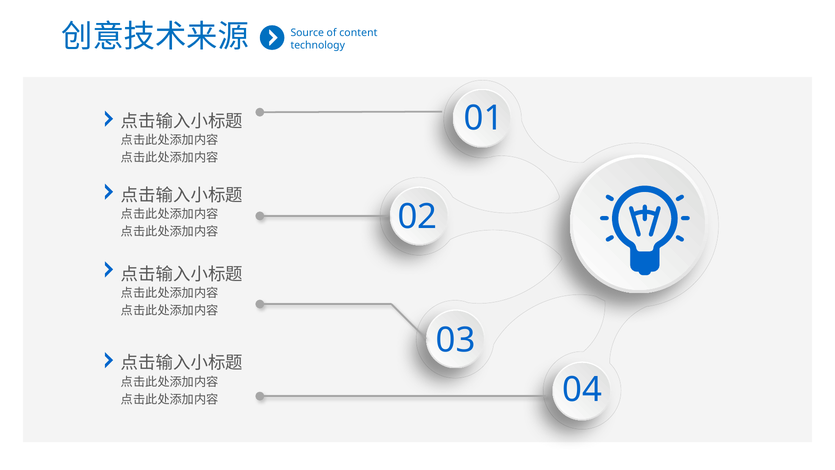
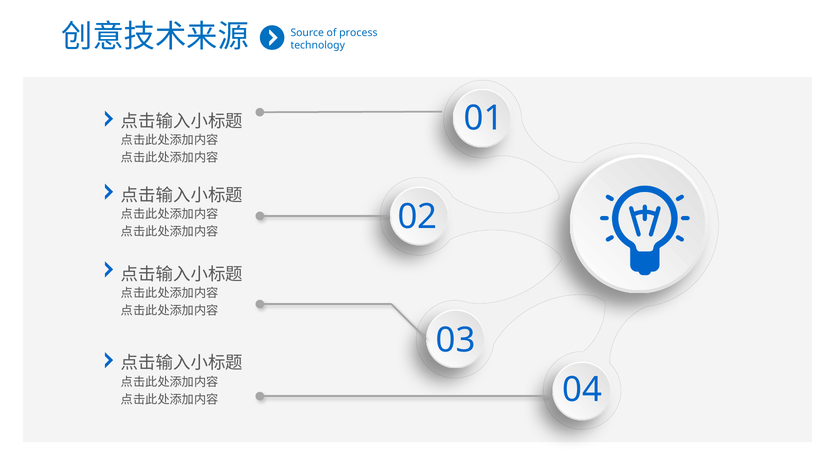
content: content -> process
